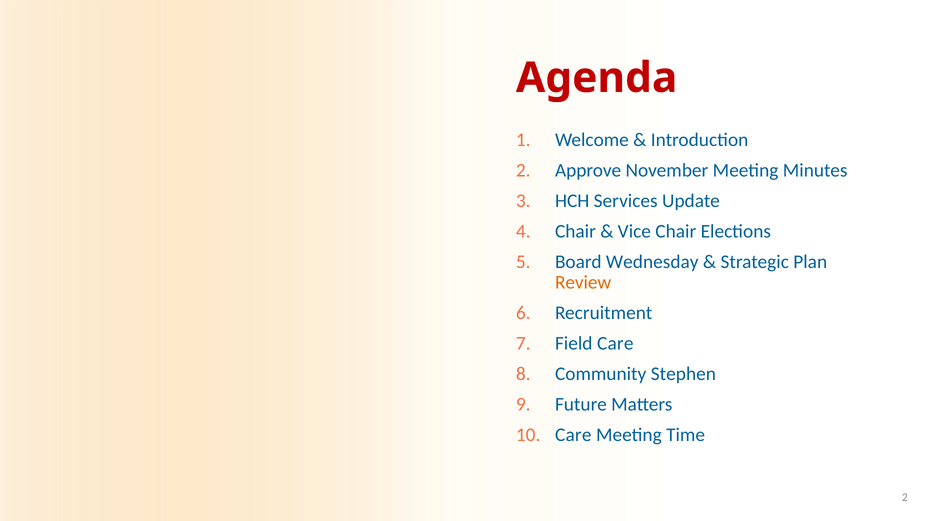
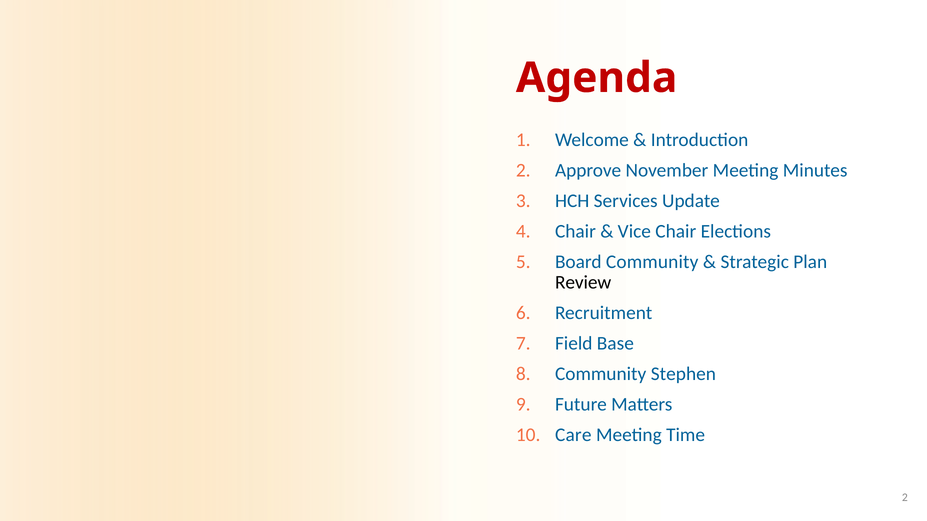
Board Wednesday: Wednesday -> Community
Review colour: orange -> black
Field Care: Care -> Base
